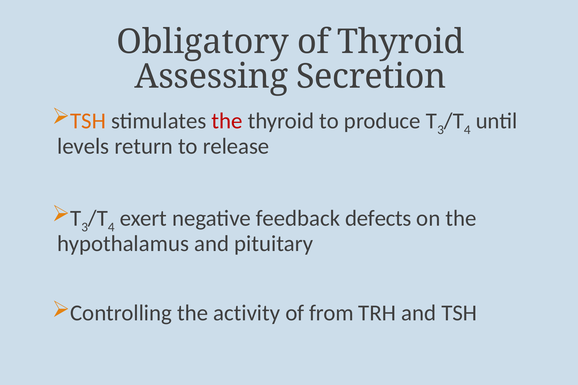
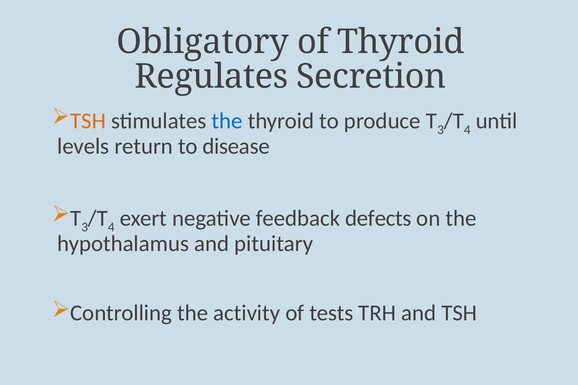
Assessing: Assessing -> Regulates
the at (227, 121) colour: red -> blue
release: release -> disease
from: from -> tests
